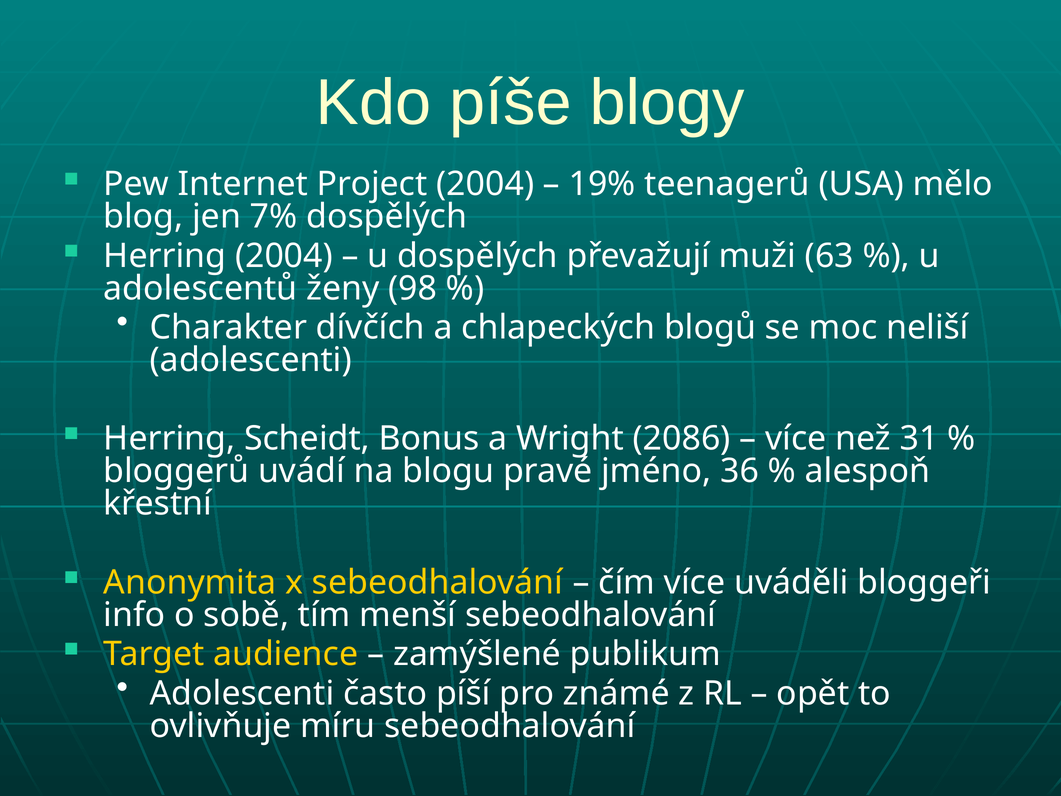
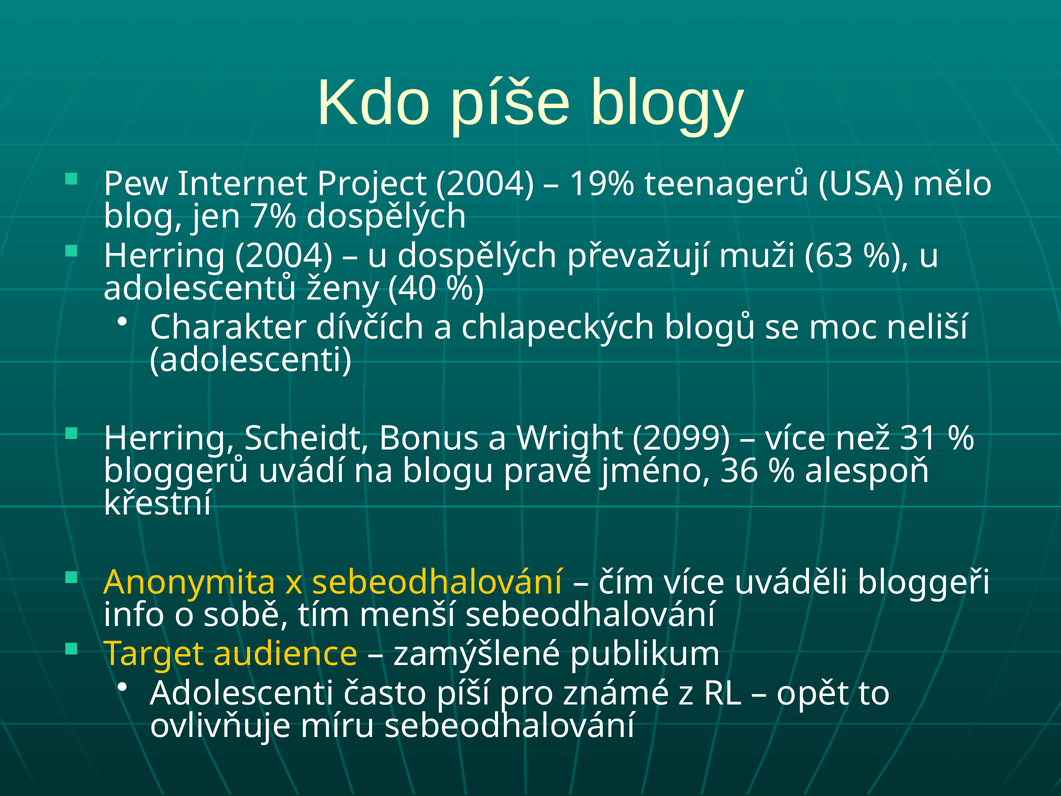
98: 98 -> 40
2086: 2086 -> 2099
